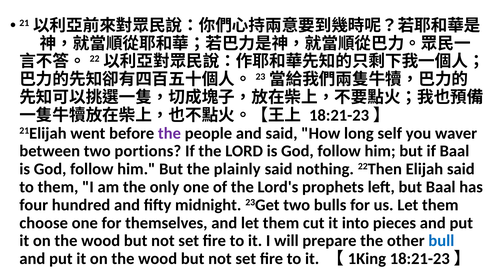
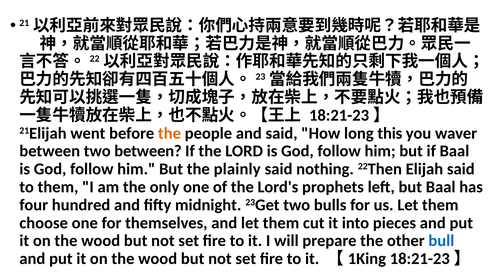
the at (169, 133) colour: purple -> orange
self: self -> this
two portions: portions -> between
